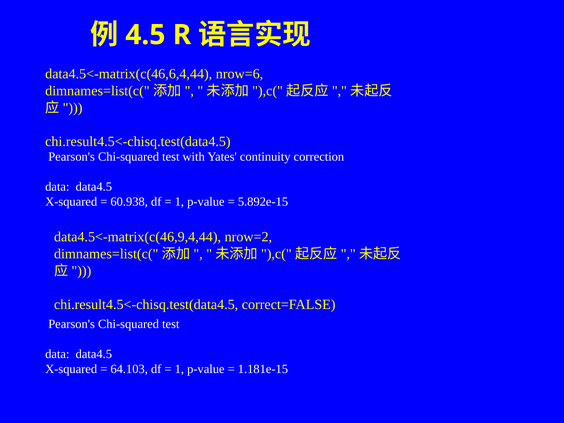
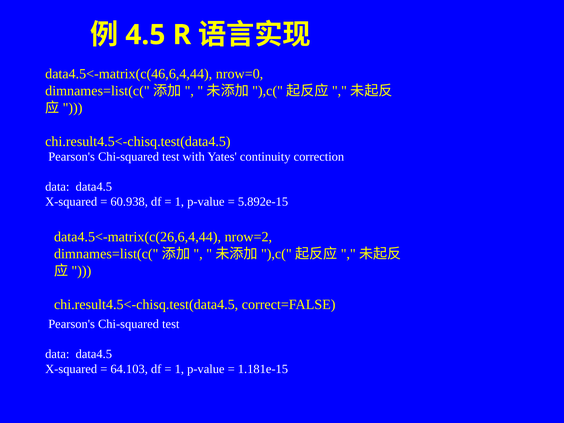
nrow=6: nrow=6 -> nrow=0
data4.5<-matrix(c(46,9,4,44: data4.5<-matrix(c(46,9,4,44 -> data4.5<-matrix(c(26,6,4,44
